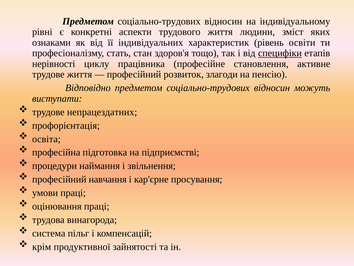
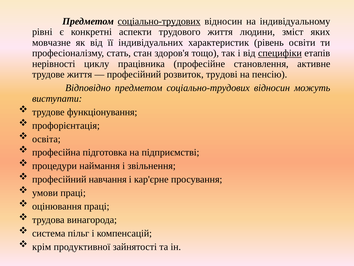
соціально-трудових at (159, 21) underline: none -> present
ознаками: ознаками -> мовчазне
злагоди: злагоди -> трудові
непрацездатних: непрацездатних -> функціонування
